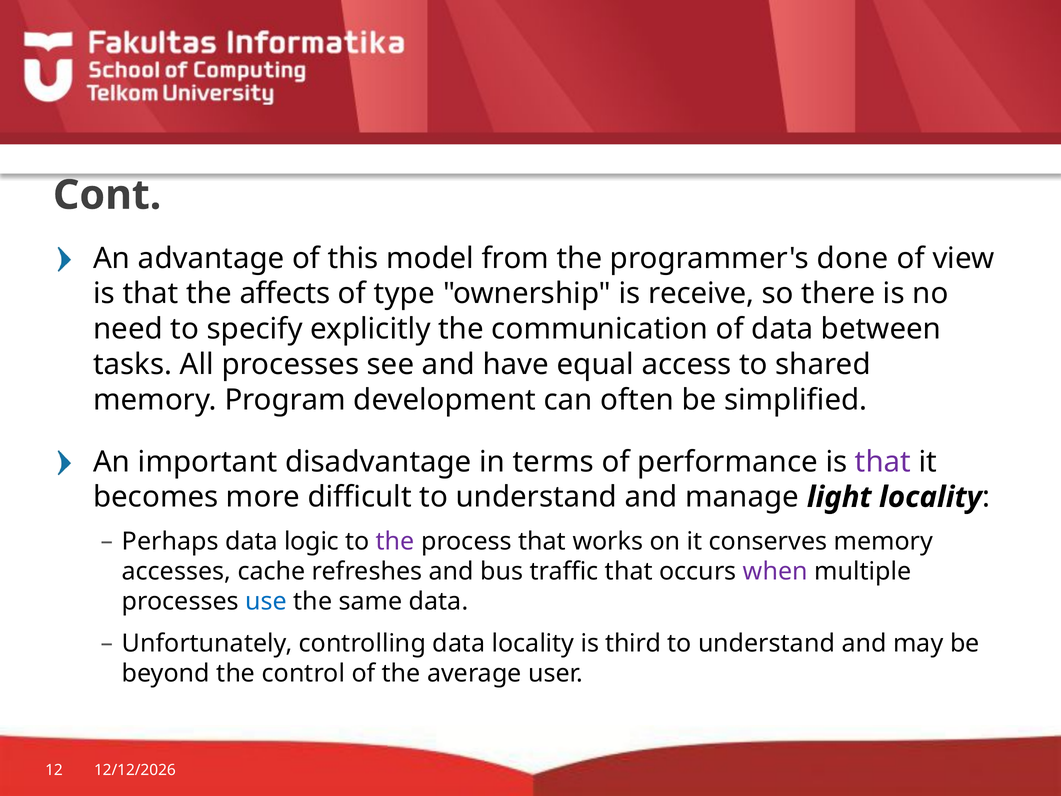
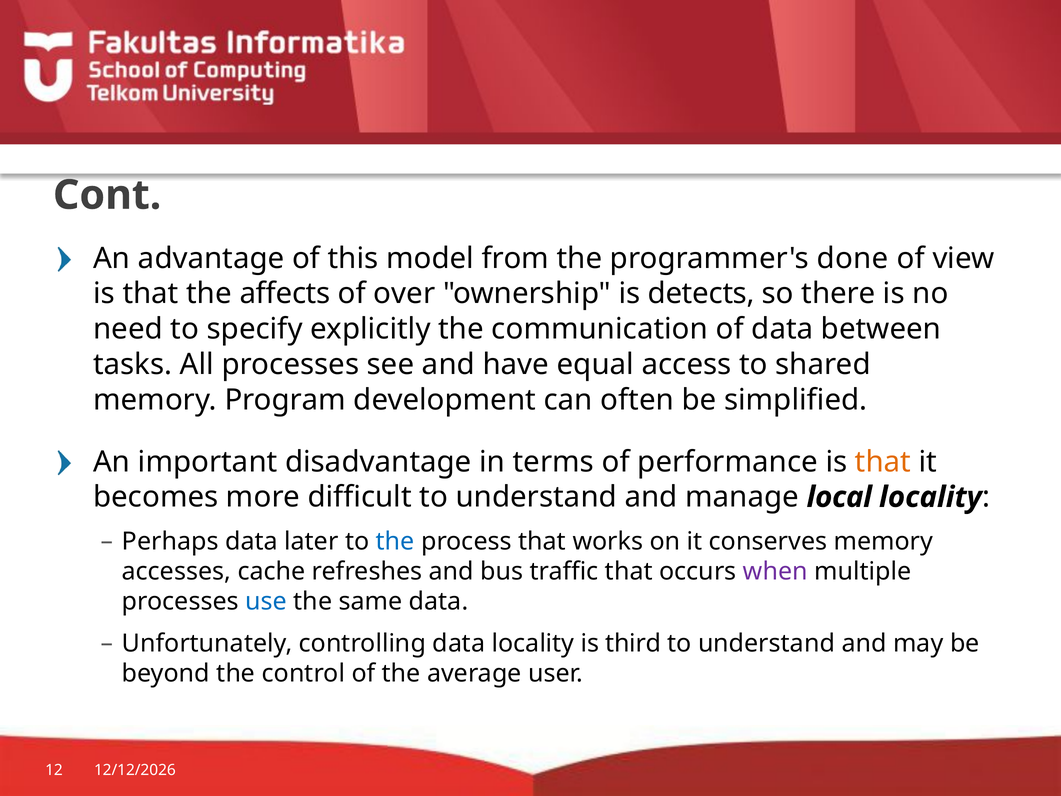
type: type -> over
receive: receive -> detects
that at (883, 462) colour: purple -> orange
light: light -> local
logic: logic -> later
the at (395, 541) colour: purple -> blue
